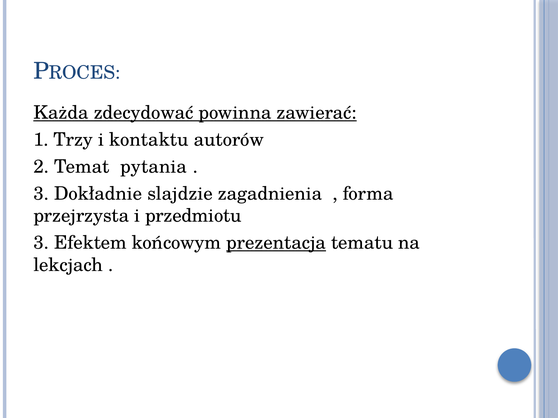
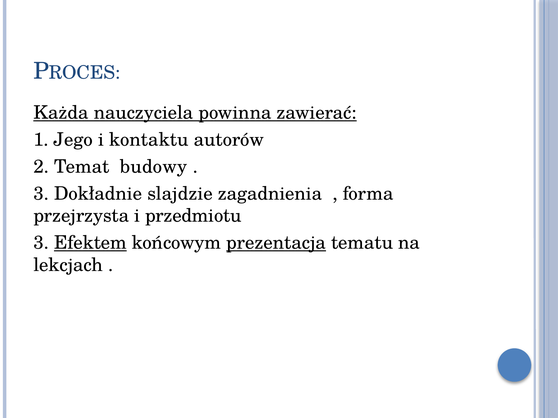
zdecydować: zdecydować -> nauczyciela
Trzy: Trzy -> Jego
pytania: pytania -> budowy
Efektem underline: none -> present
